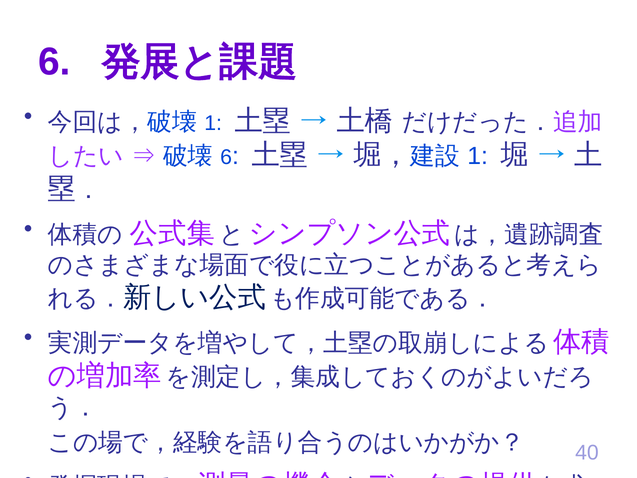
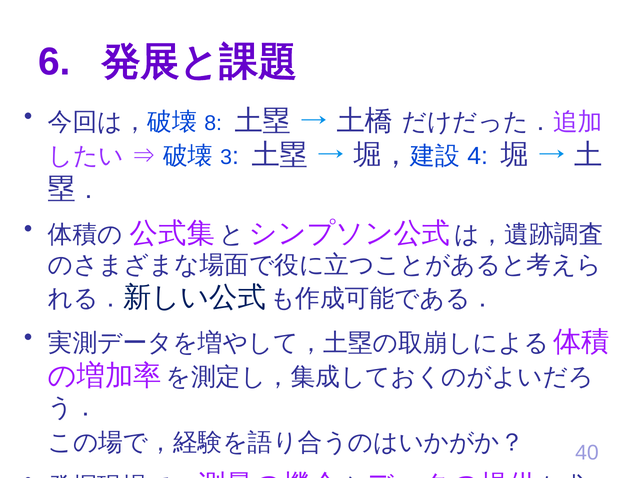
1 at (213, 123): 1 -> 8
6 at (226, 157): 6 -> 3
1 at (478, 156): 1 -> 4
